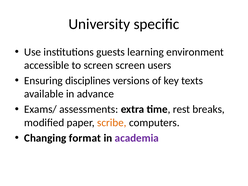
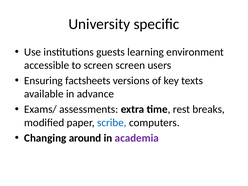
disciplines: disciplines -> factsheets
scribe colour: orange -> blue
format: format -> around
